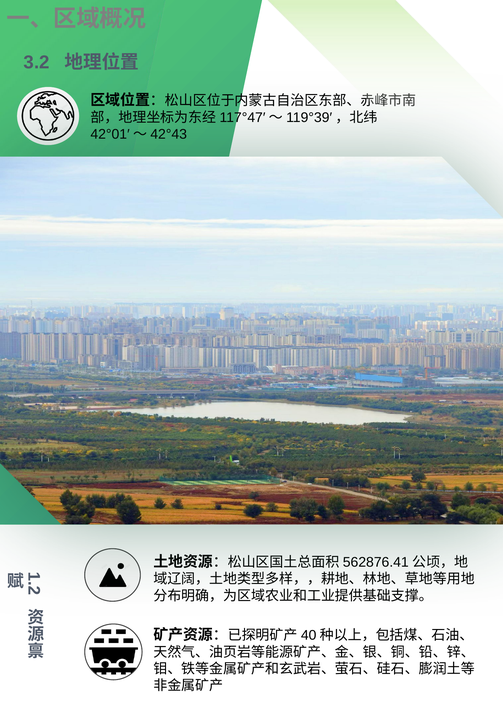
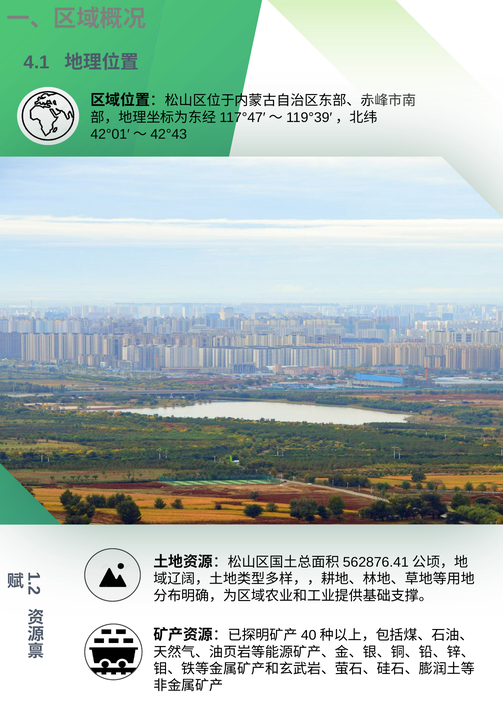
3.2: 3.2 -> 4.1
